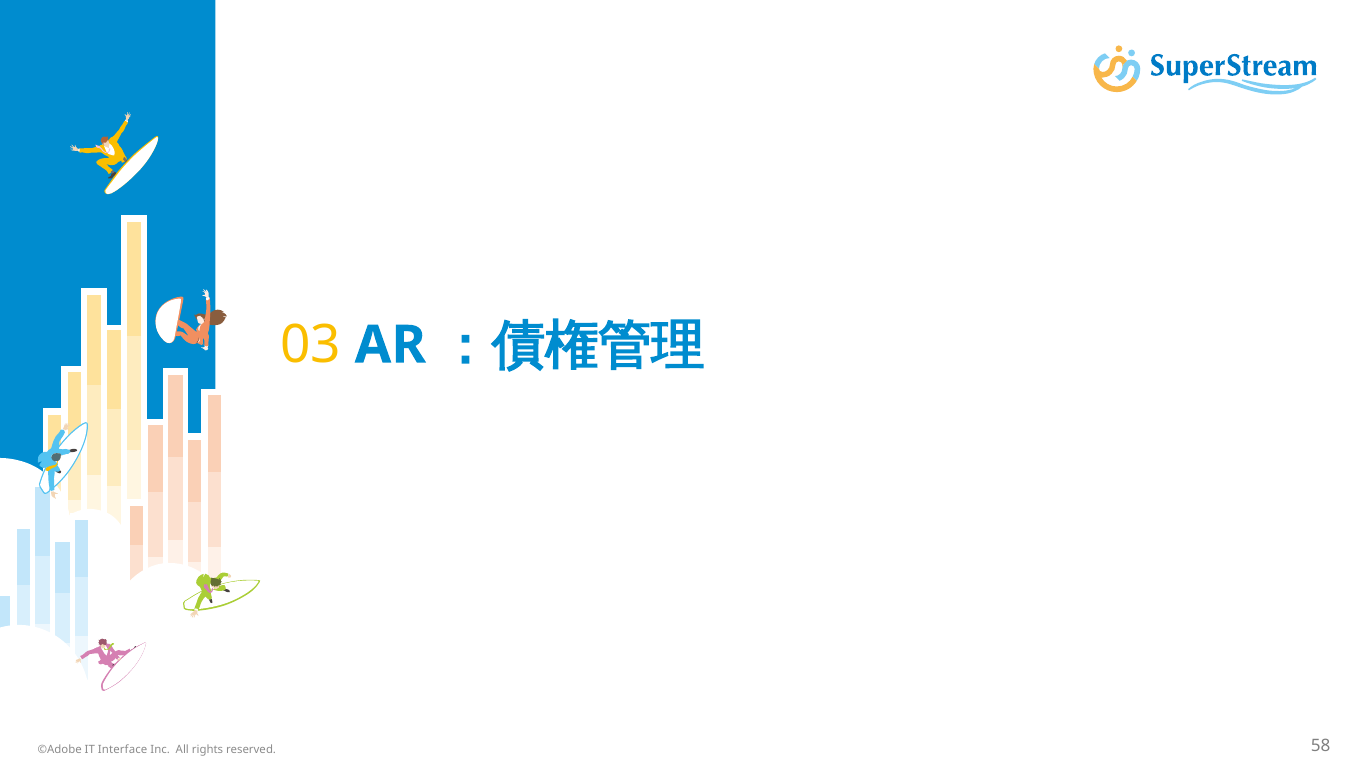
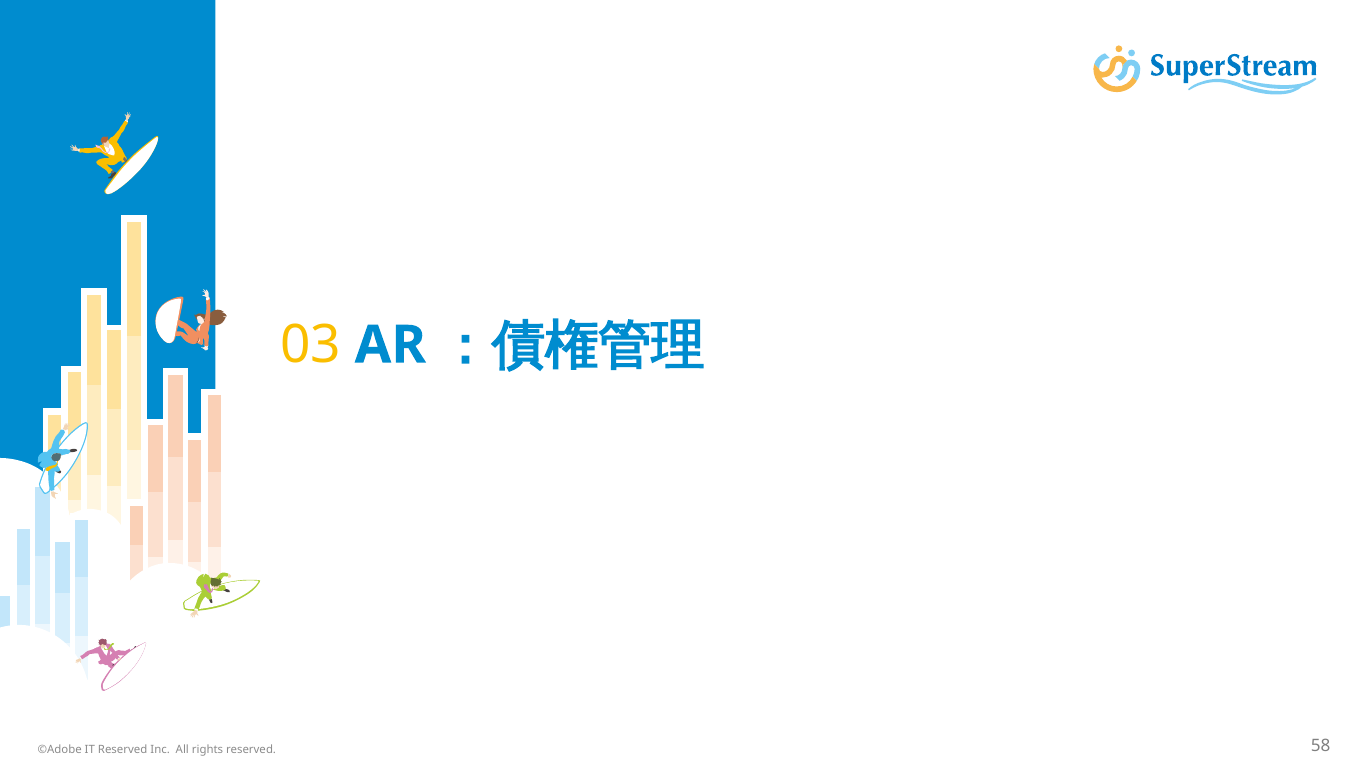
IT Interface: Interface -> Reserved
